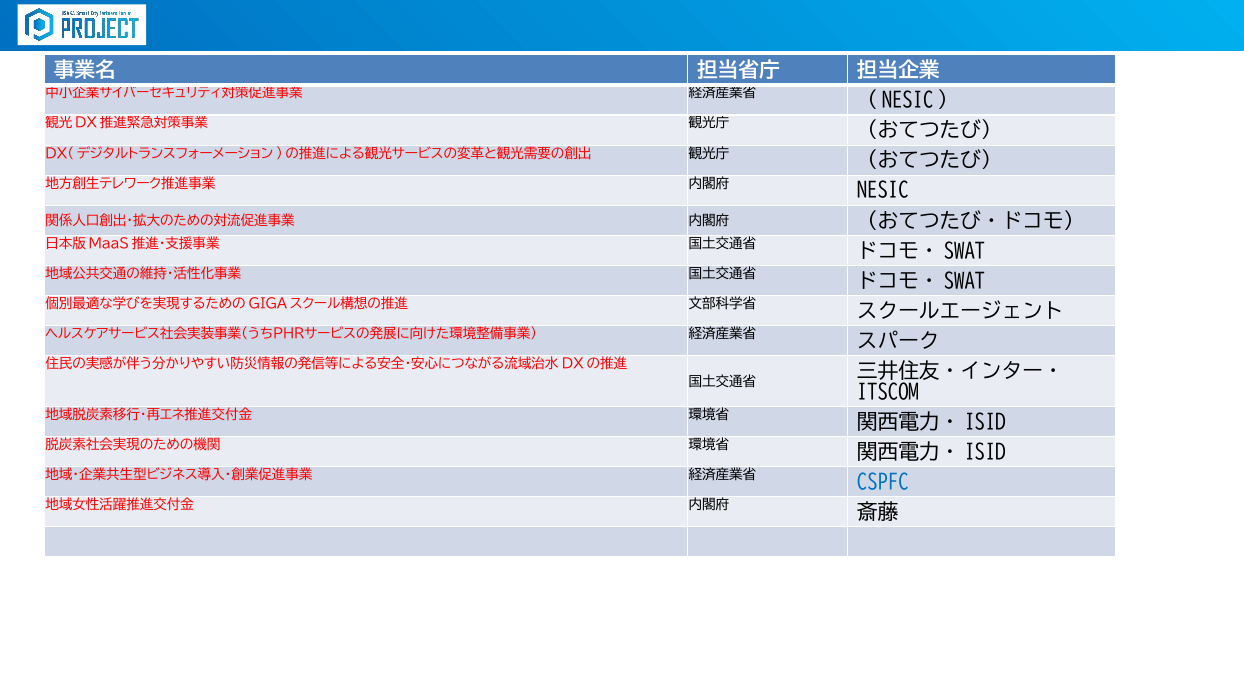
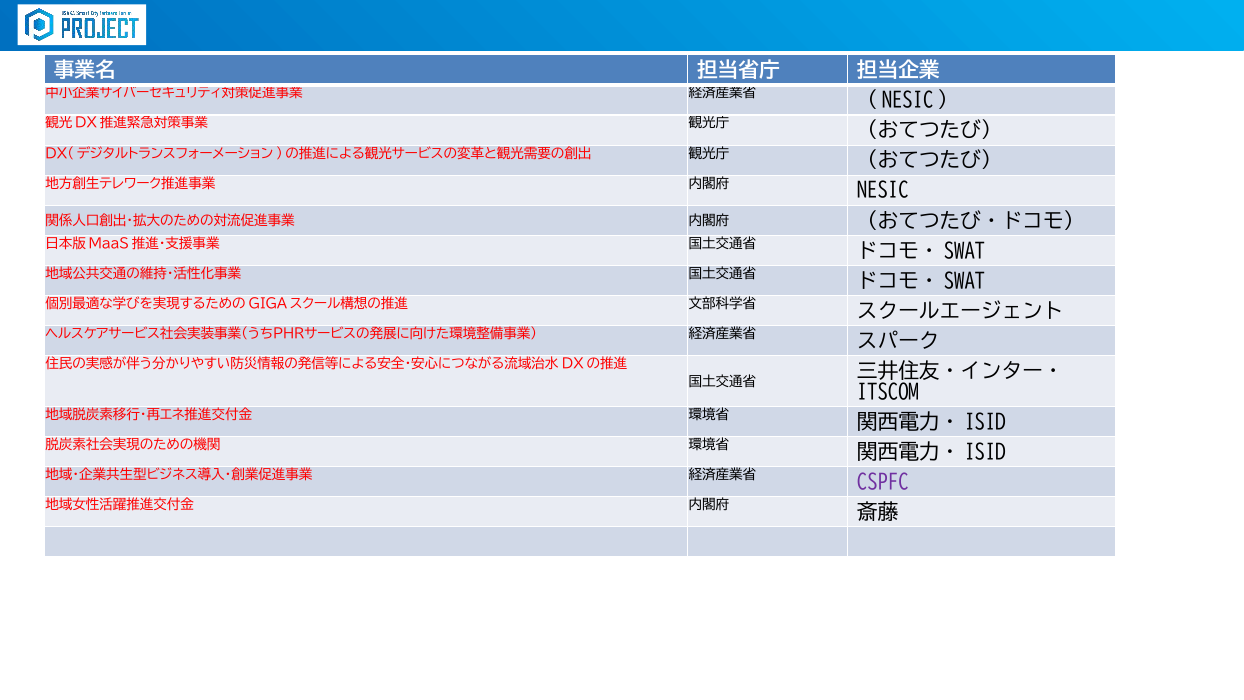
CSPFC colour: blue -> purple
